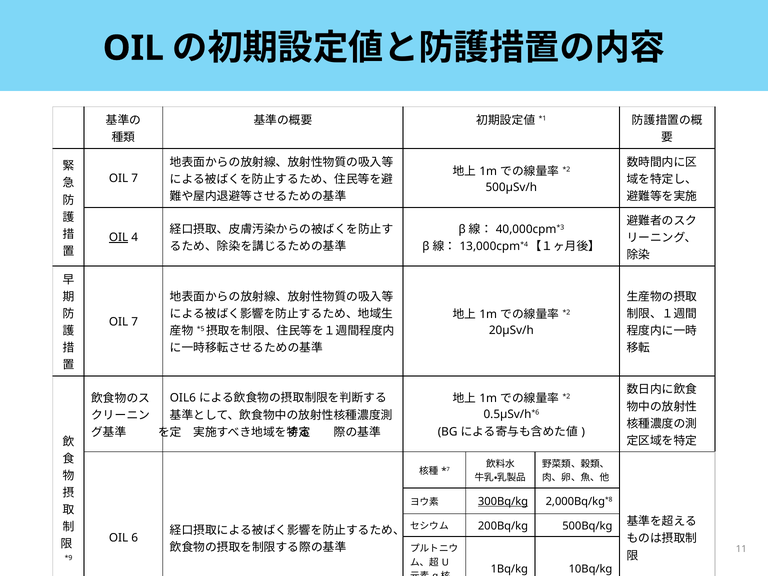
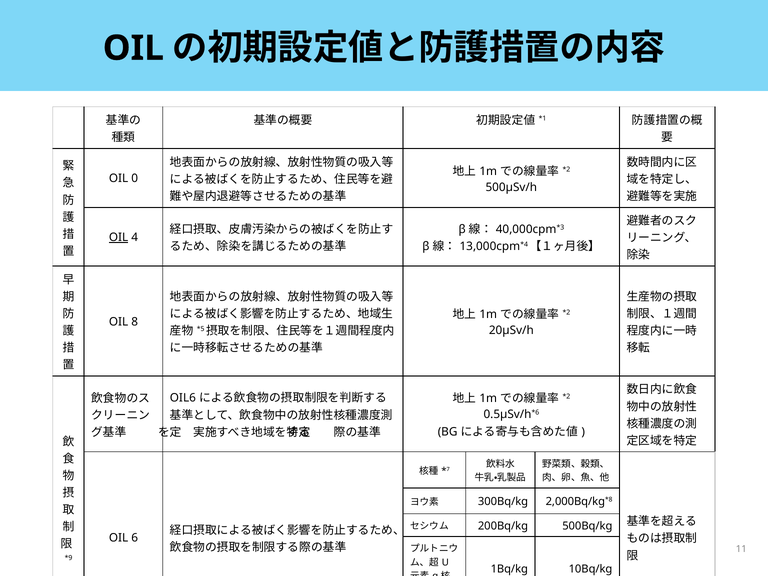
7 at (135, 179): 7 -> 0
7 at (135, 322): 7 -> 8
300Bq/kg underline: present -> none
